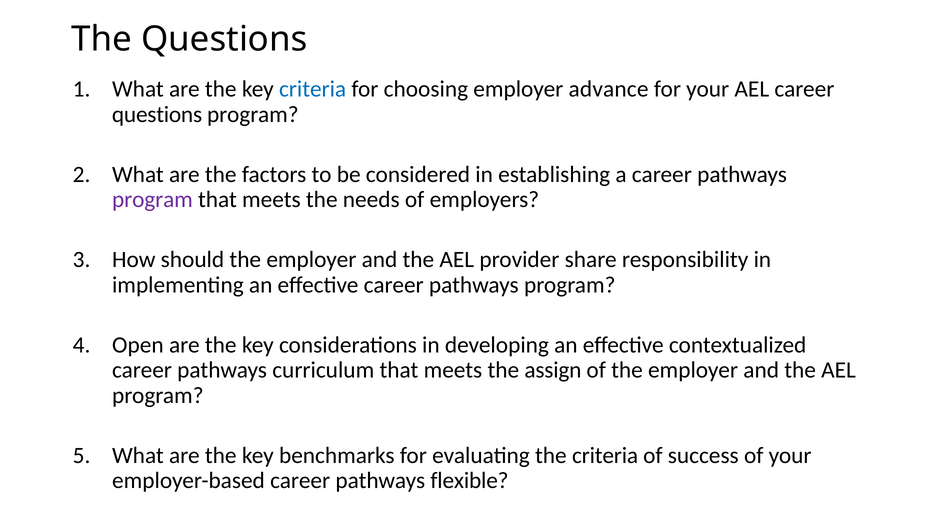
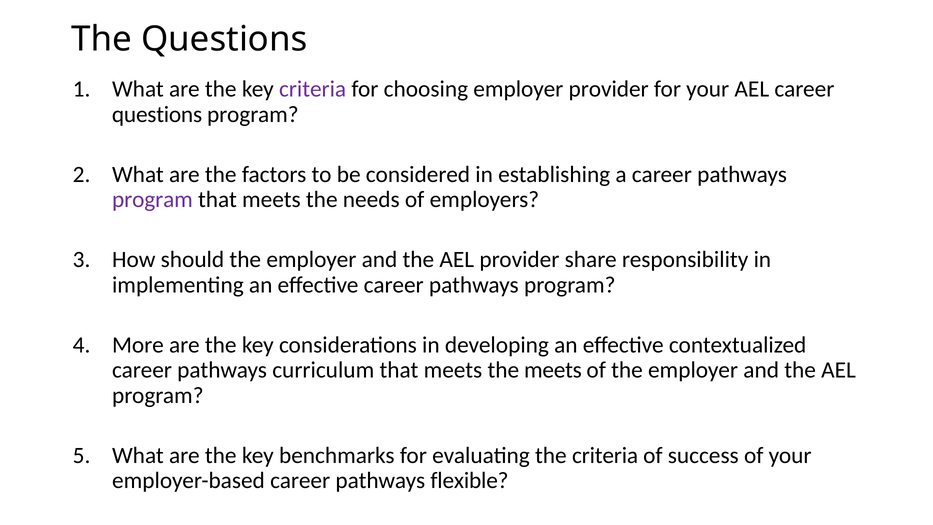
criteria at (313, 89) colour: blue -> purple
employer advance: advance -> provider
Open: Open -> More
the assign: assign -> meets
